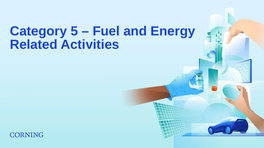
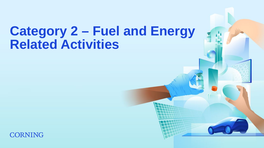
5: 5 -> 2
